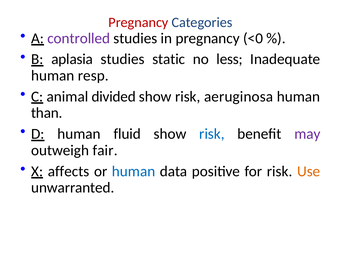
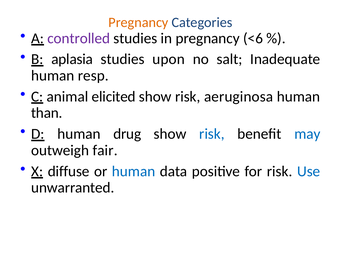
Pregnancy at (138, 22) colour: red -> orange
<0: <0 -> <6
static: static -> upon
less: less -> salt
divided: divided -> elicited
fluid: fluid -> drug
may colour: purple -> blue
affects: affects -> diffuse
Use colour: orange -> blue
